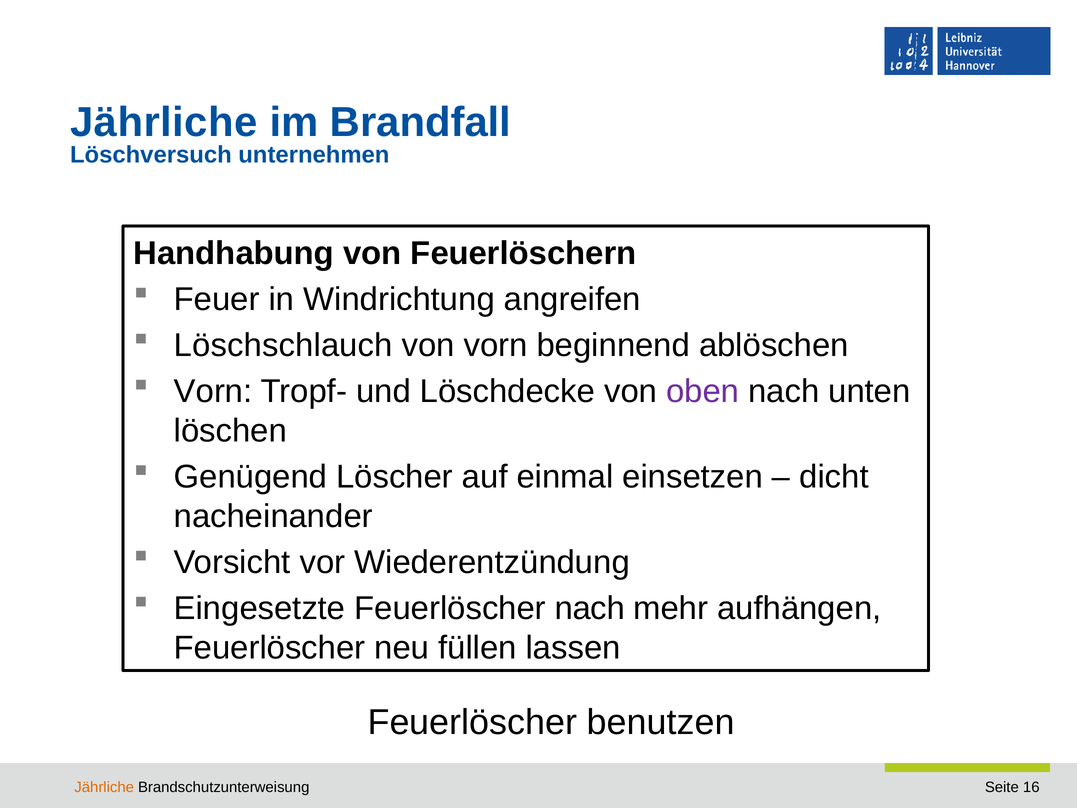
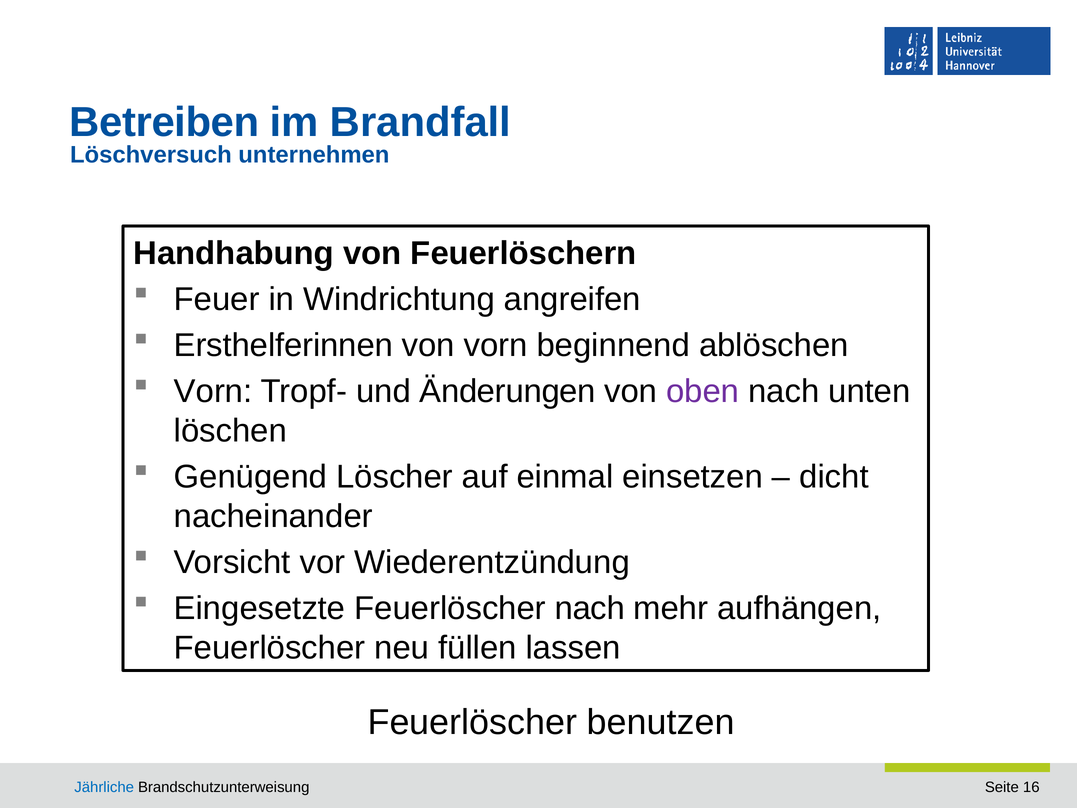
Jährliche at (164, 122): Jährliche -> Betreiben
Löschschlauch: Löschschlauch -> Ersthelferinnen
Löschdecke: Löschdecke -> Änderungen
Jährliche at (104, 787) colour: orange -> blue
